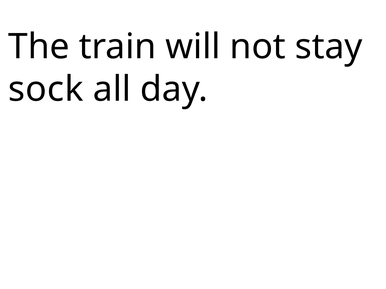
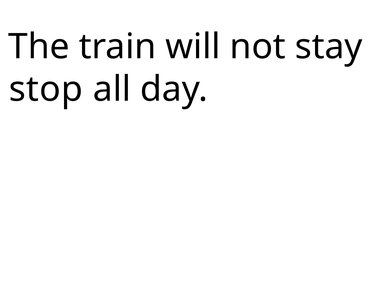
sock: sock -> stop
